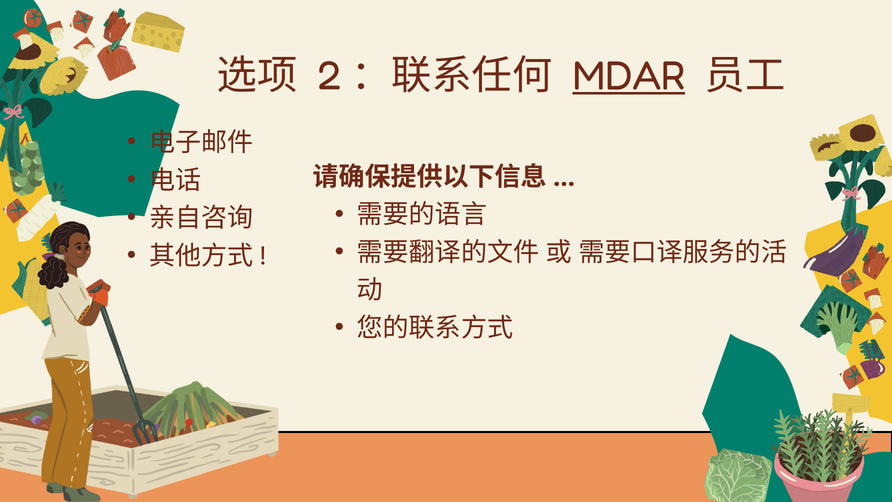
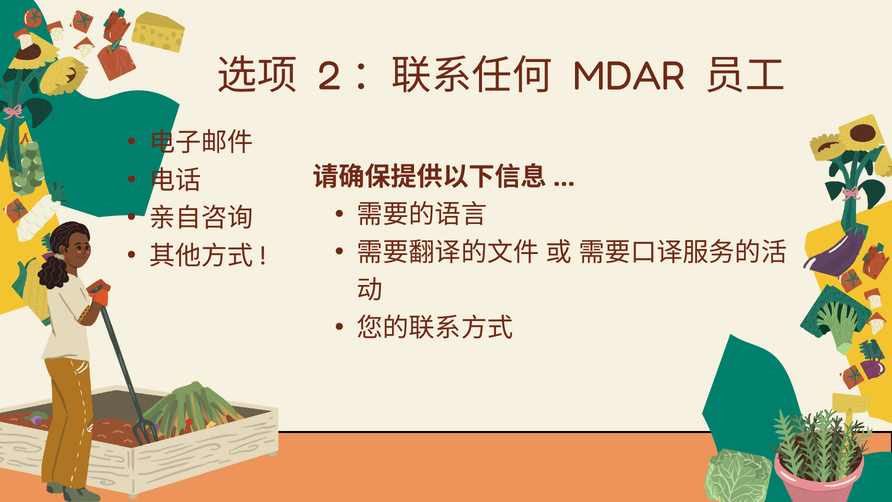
MDAR underline: present -> none
